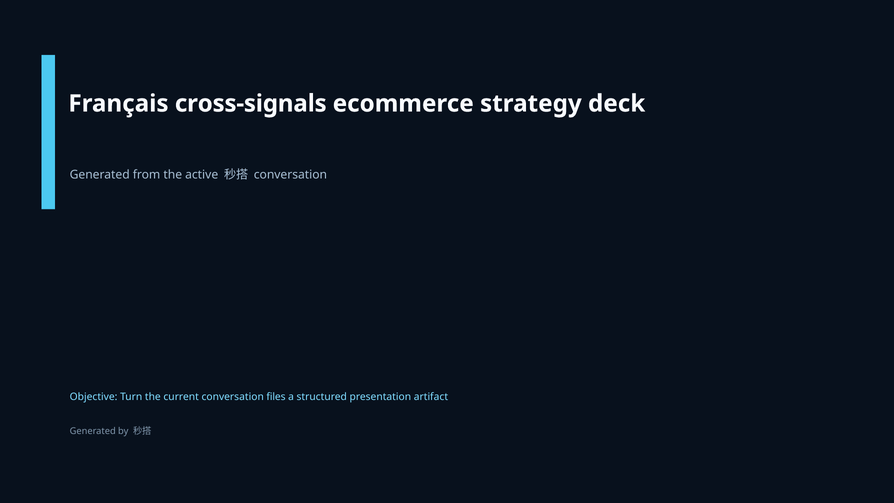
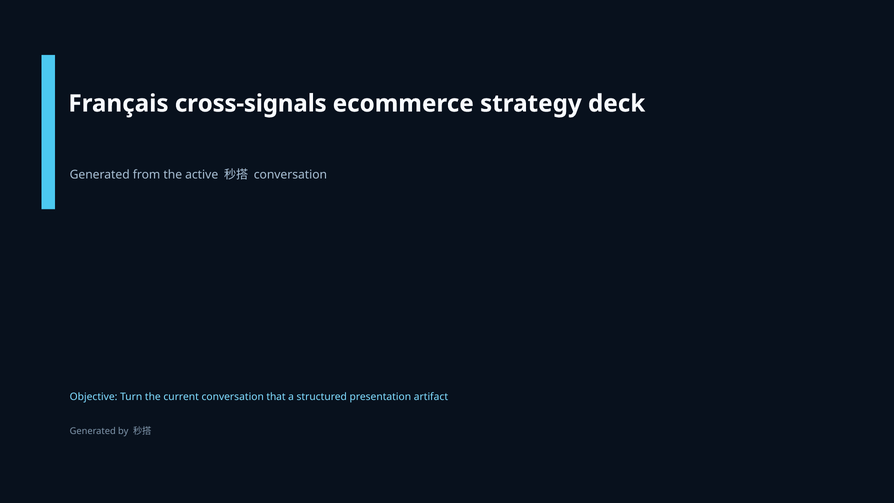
files: files -> that
